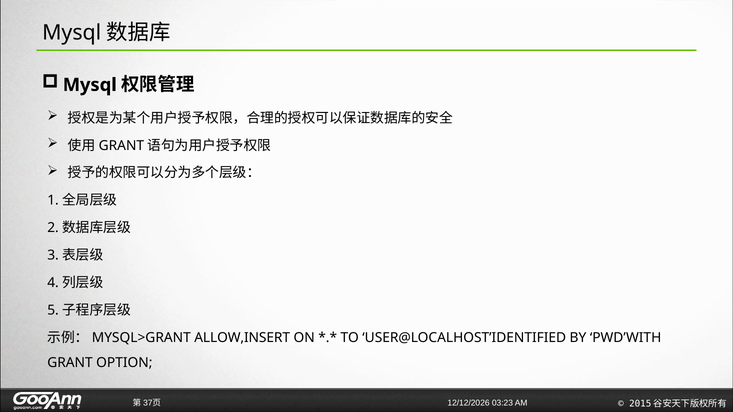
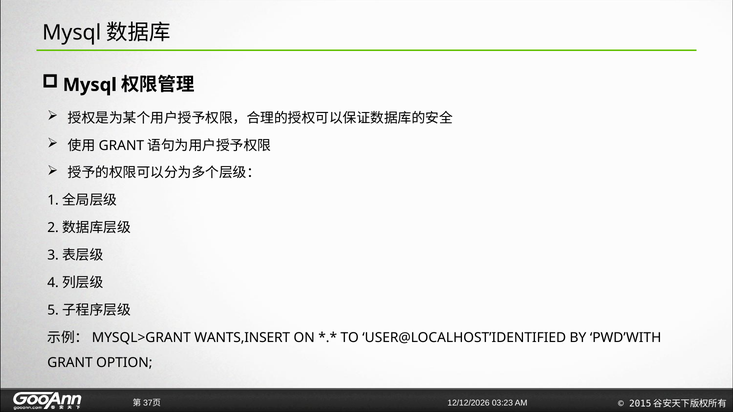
ALLOW,INSERT: ALLOW,INSERT -> WANTS,INSERT
